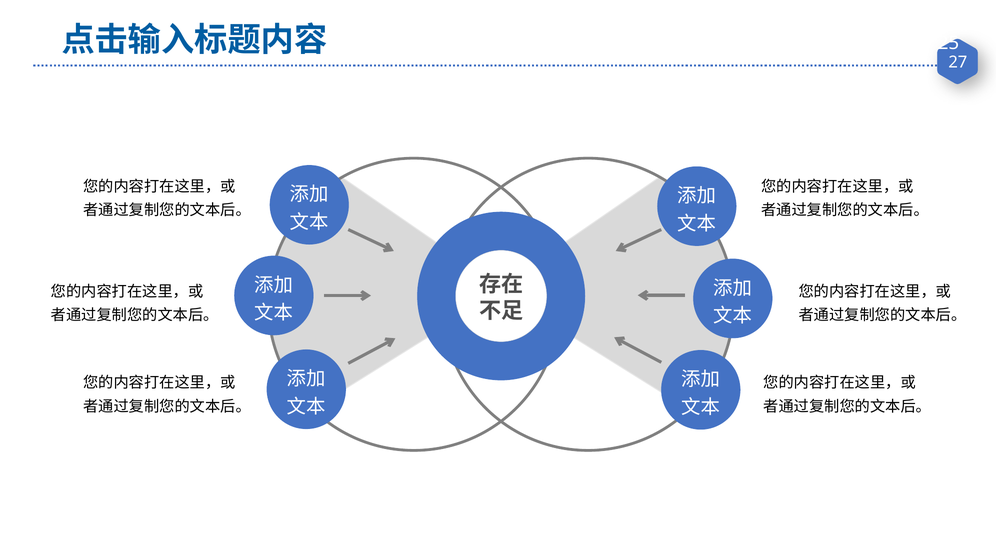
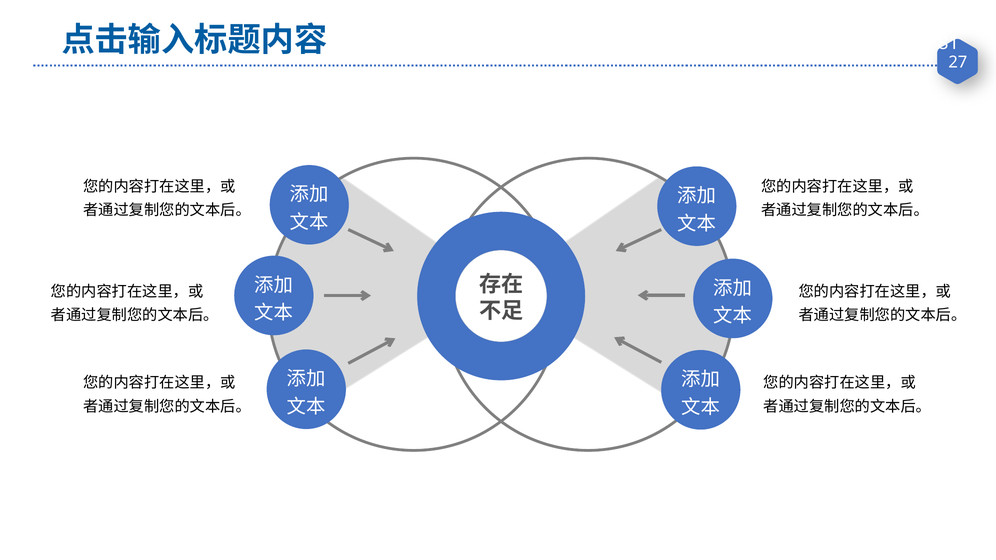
25: 25 -> 81
